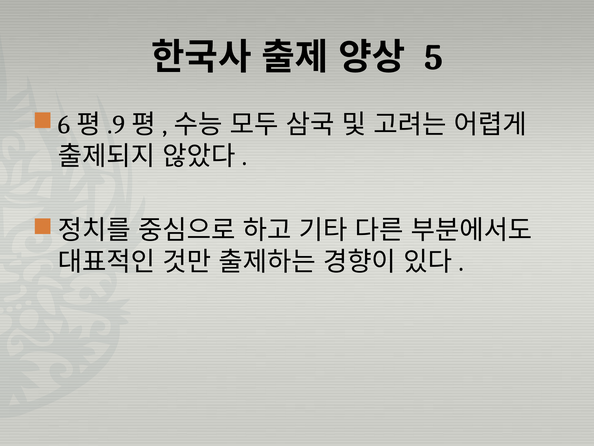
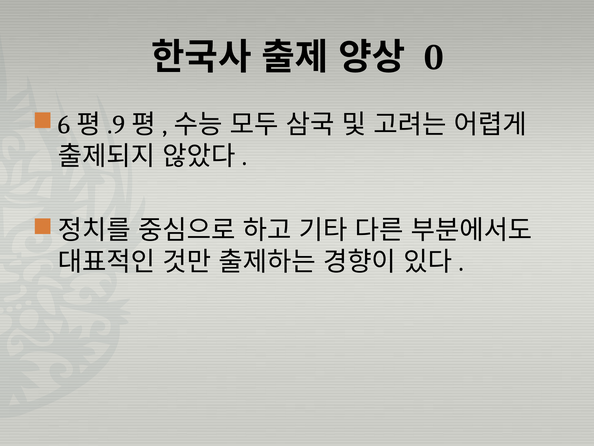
5: 5 -> 0
